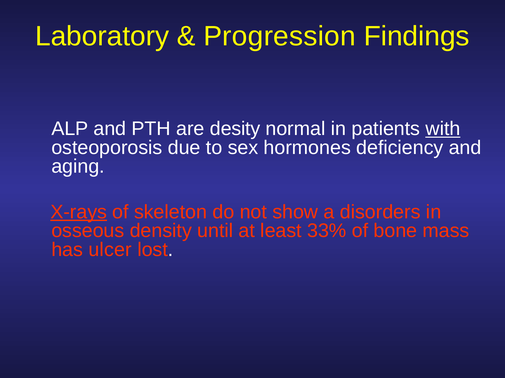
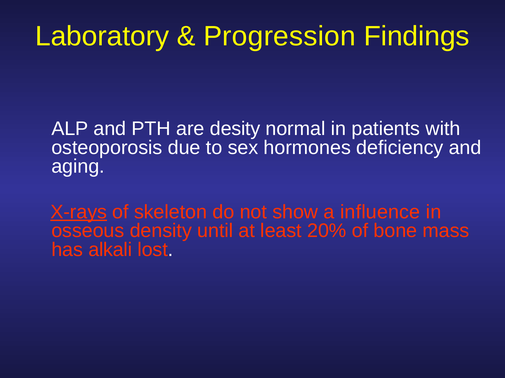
with underline: present -> none
disorders: disorders -> influence
33%: 33% -> 20%
ulcer: ulcer -> alkali
